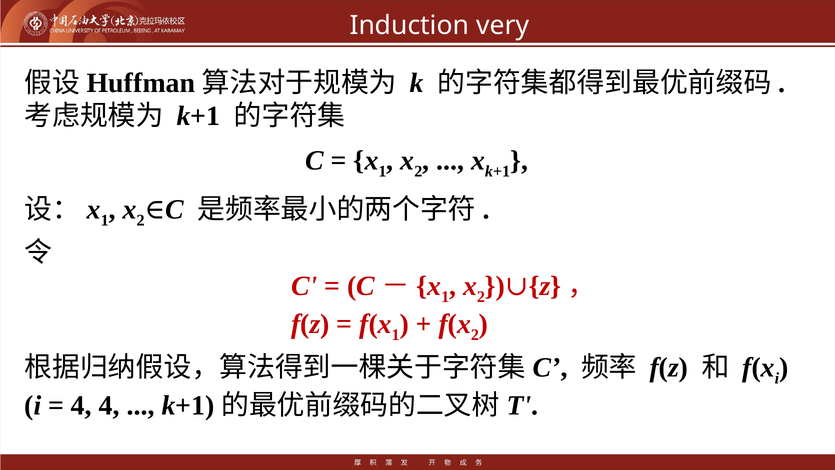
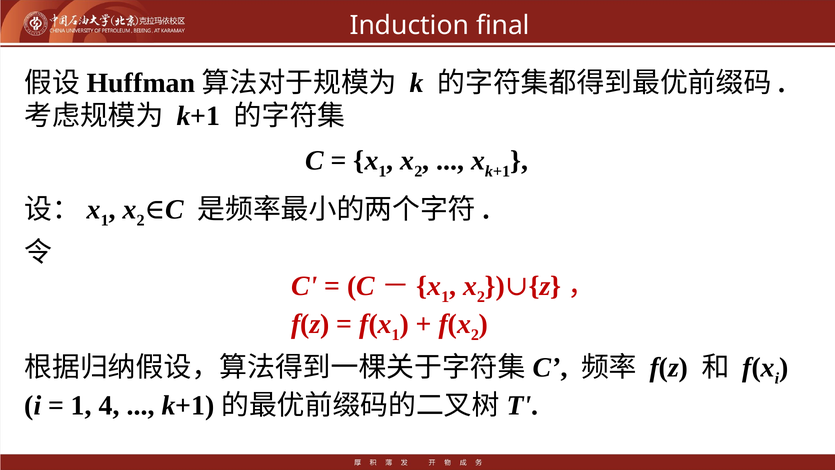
very: very -> final
4 at (81, 406): 4 -> 1
